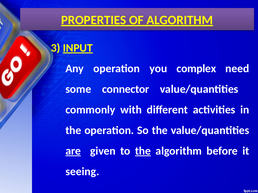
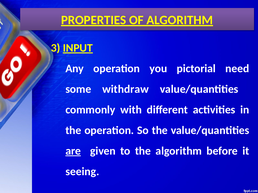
complex: complex -> pictorial
connector: connector -> withdraw
the at (143, 151) underline: present -> none
